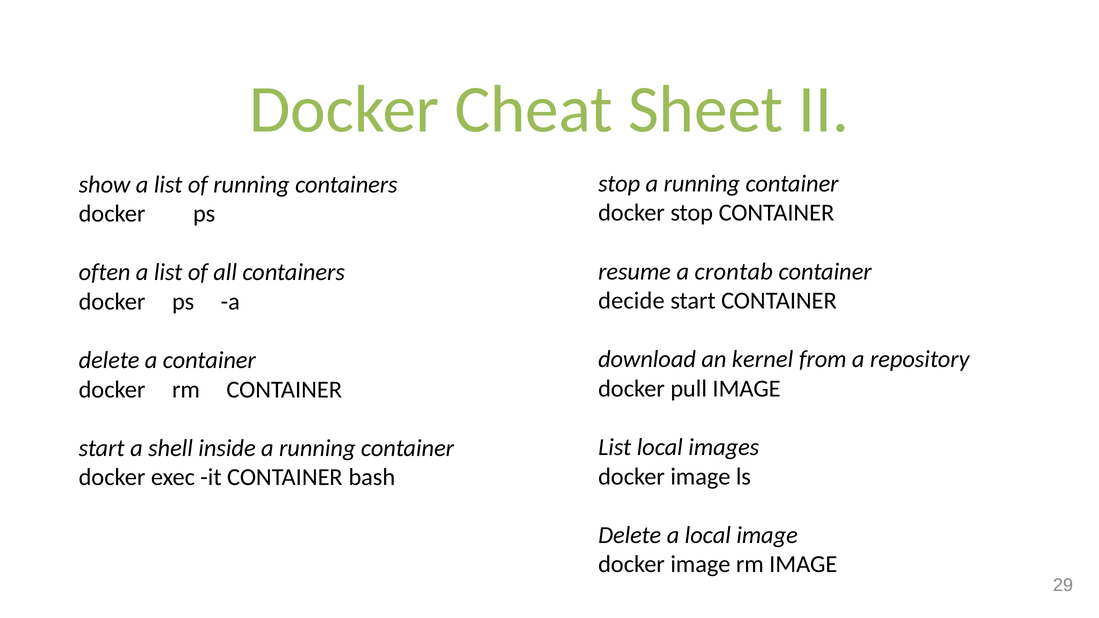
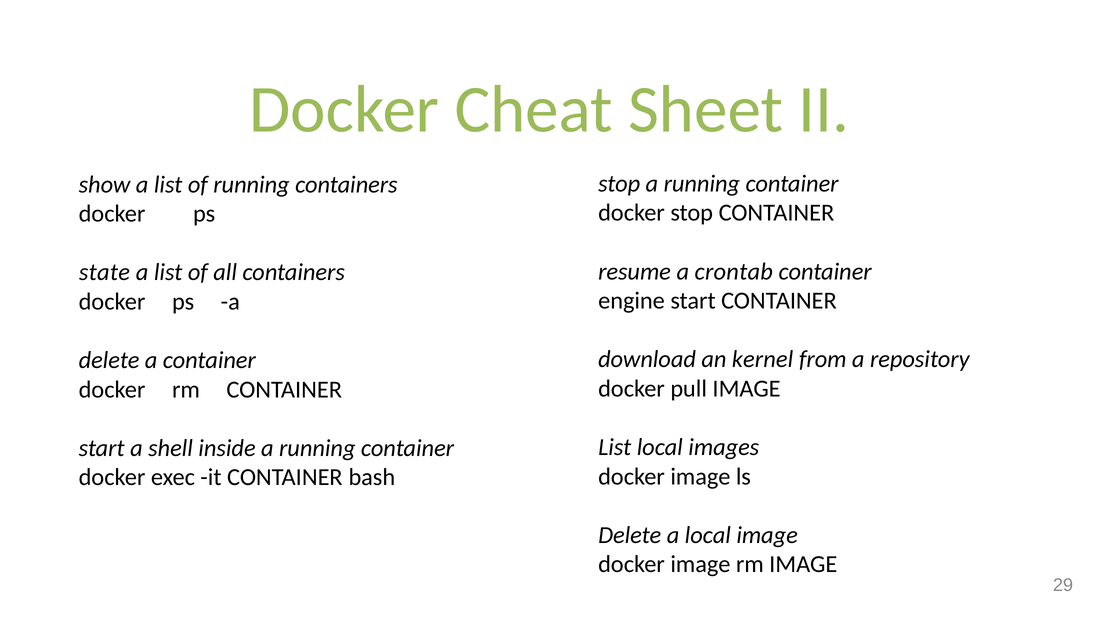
often: often -> state
decide: decide -> engine
